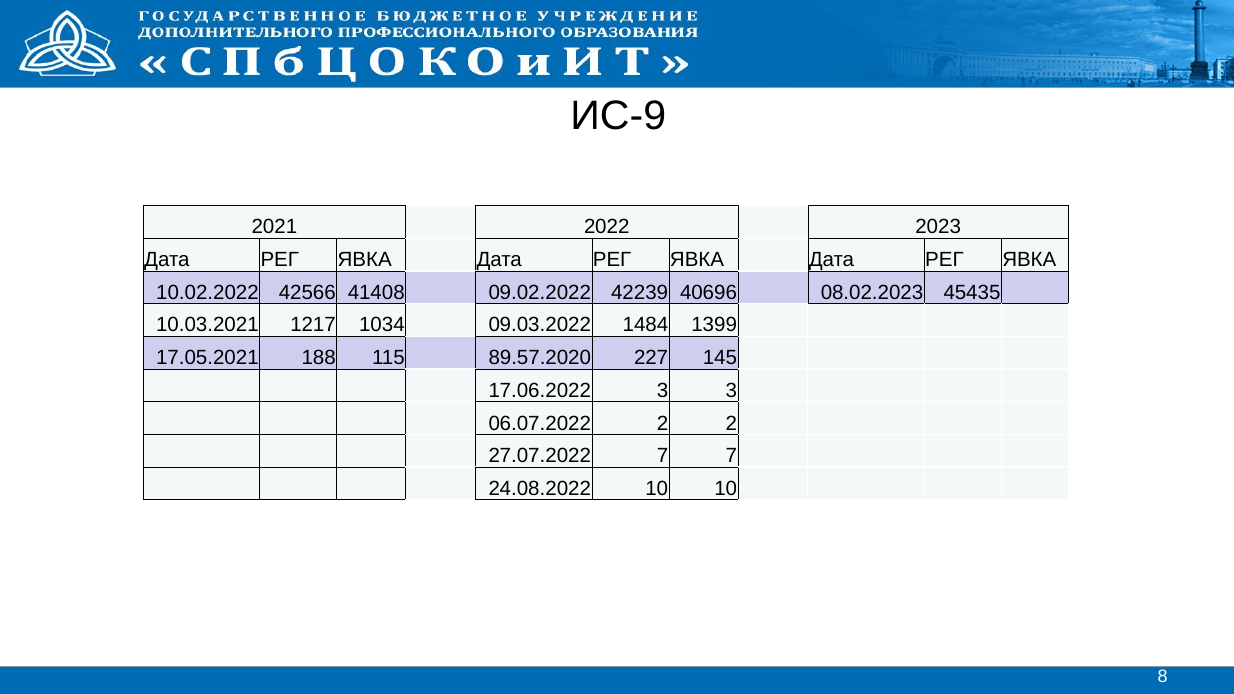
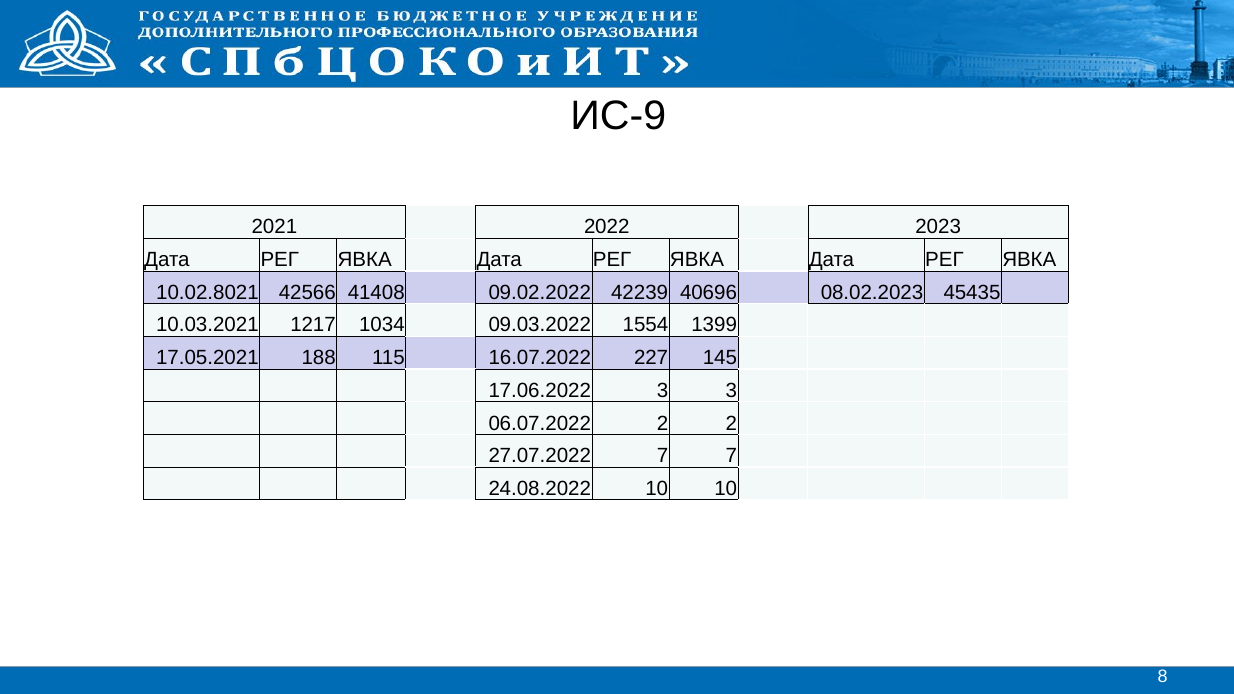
10.02.2022: 10.02.2022 -> 10.02.8021
1484: 1484 -> 1554
89.57.2020: 89.57.2020 -> 16.07.2022
